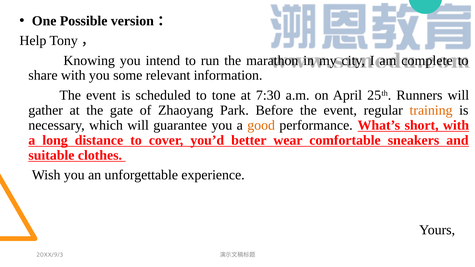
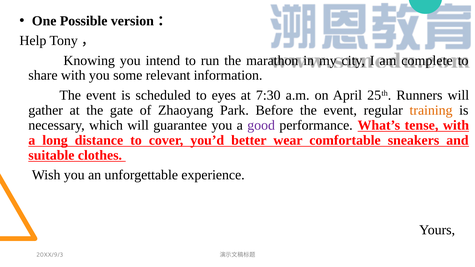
tone: tone -> eyes
good colour: orange -> purple
short: short -> tense
